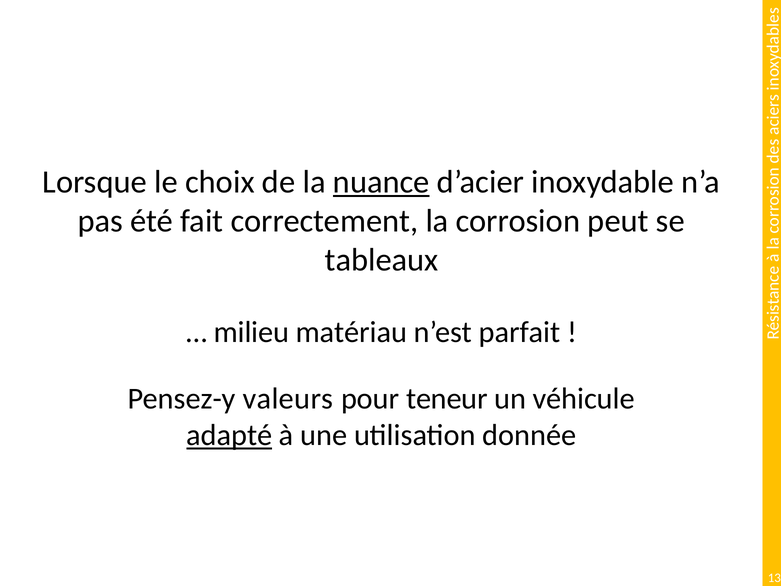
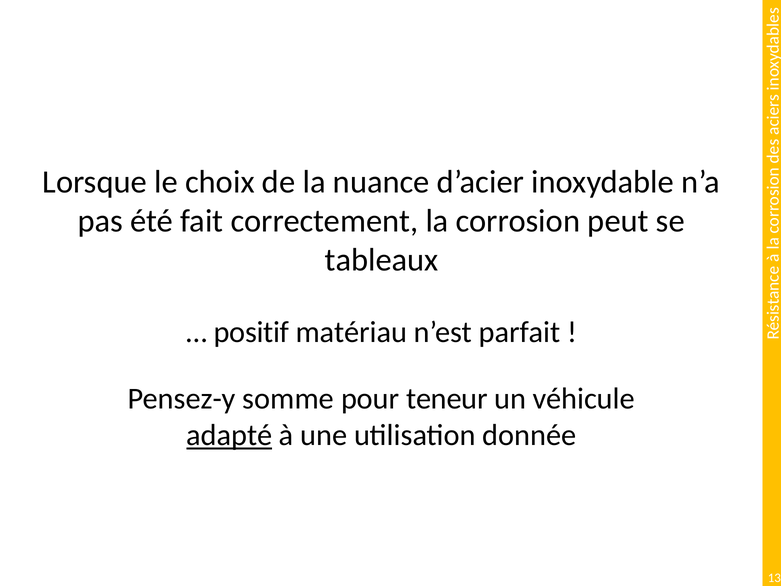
nuance underline: present -> none
milieu: milieu -> positif
valeurs: valeurs -> somme
